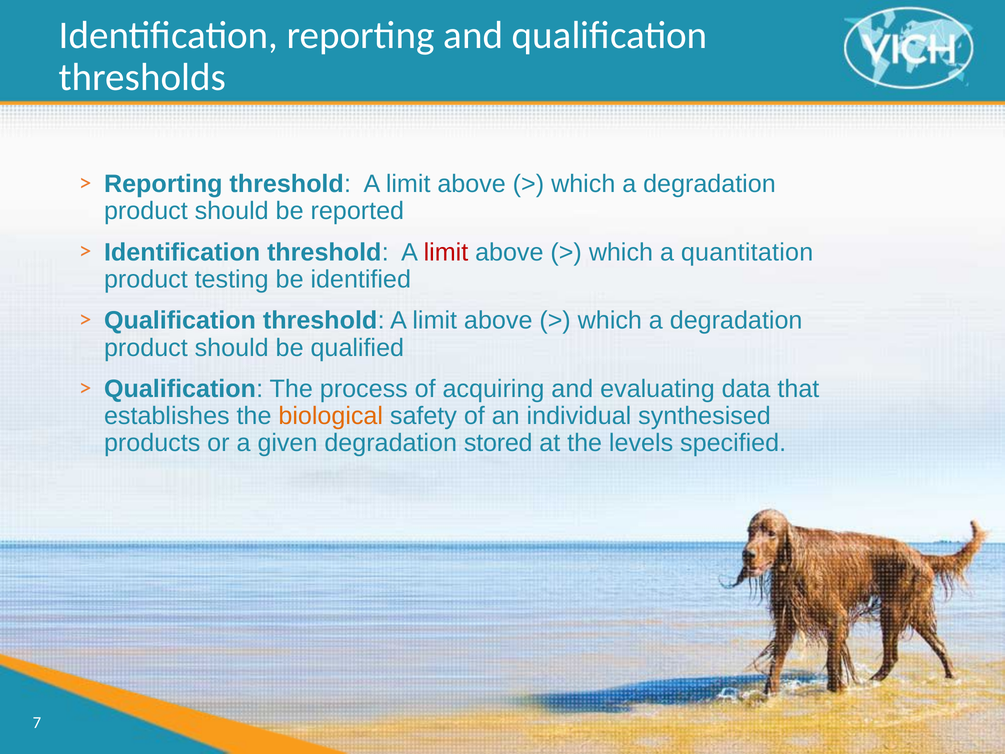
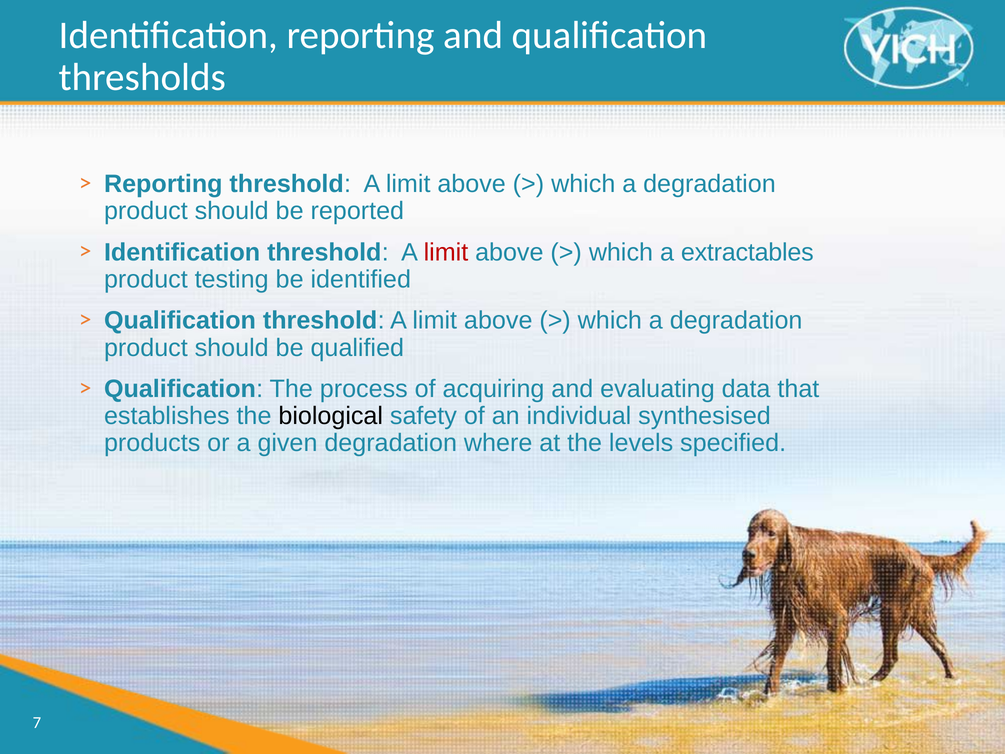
quantitation: quantitation -> extractables
biological colour: orange -> black
stored: stored -> where
